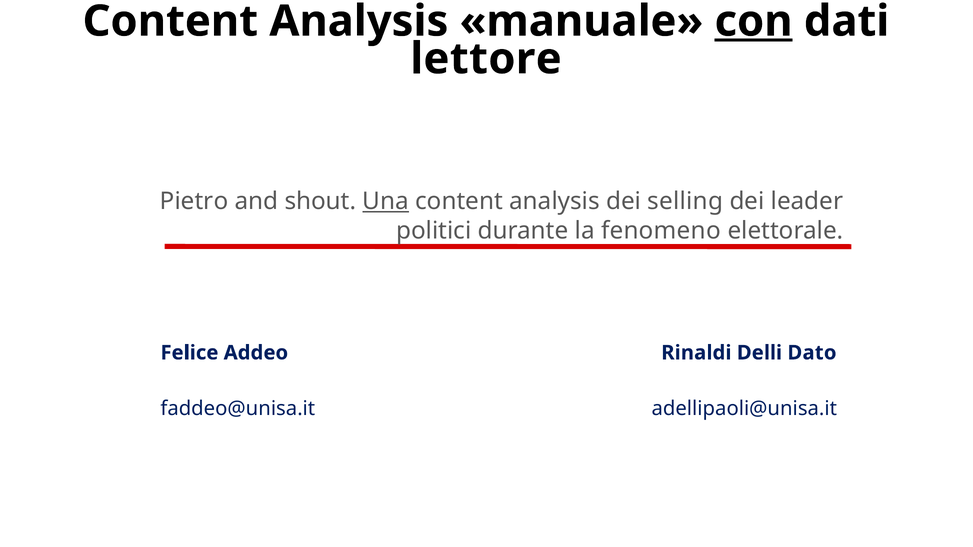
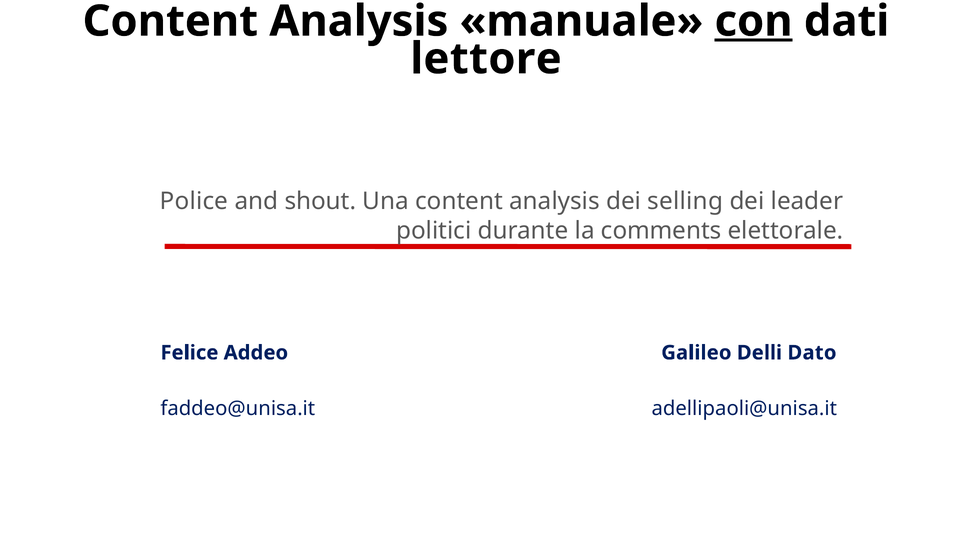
Pietro: Pietro -> Police
Una underline: present -> none
fenomeno: fenomeno -> comments
Rinaldi: Rinaldi -> Galileo
